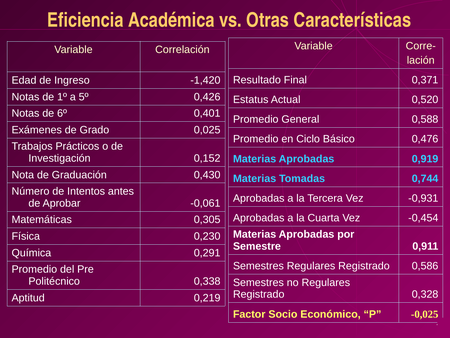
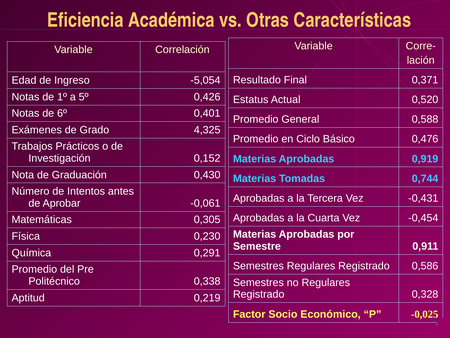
-1,420: -1,420 -> -5,054
0,025: 0,025 -> 4,325
-0,931: -0,931 -> -0,431
